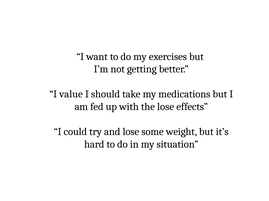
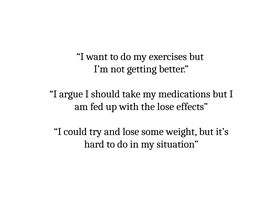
value: value -> argue
